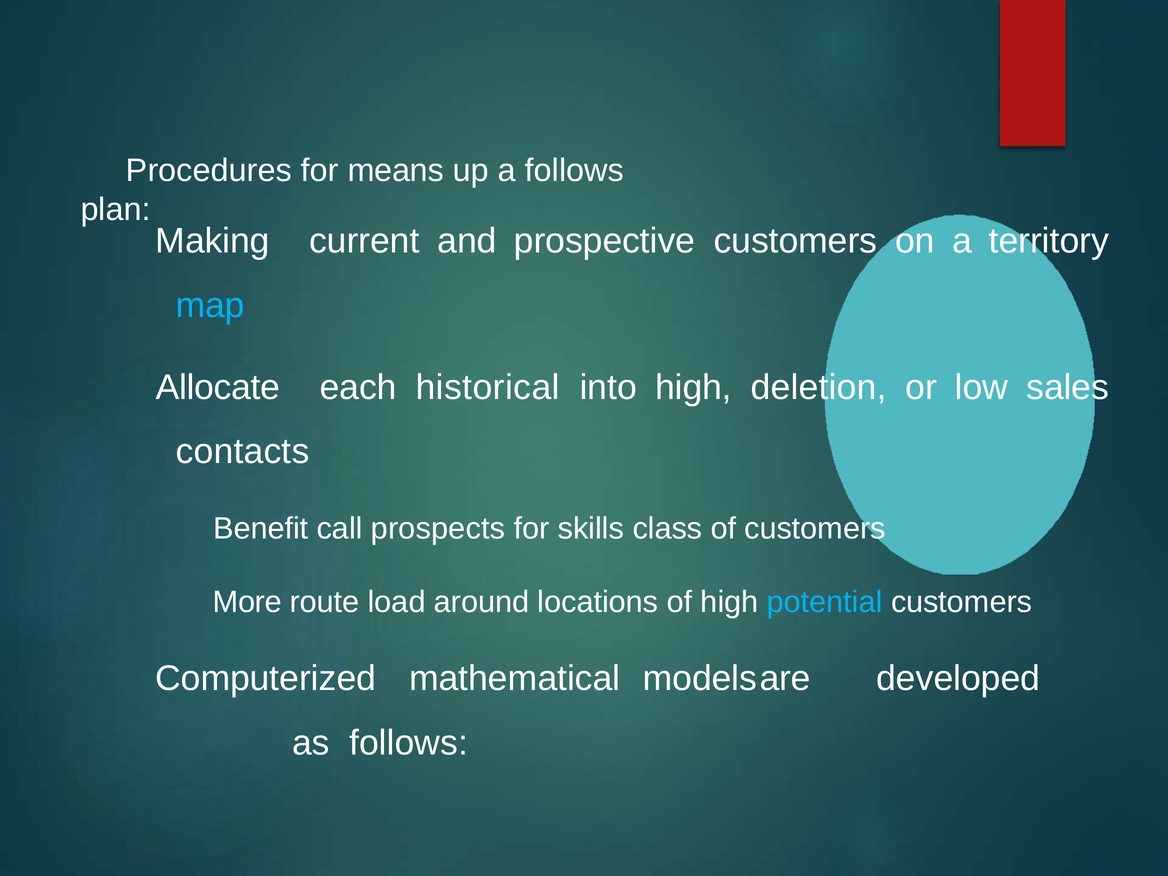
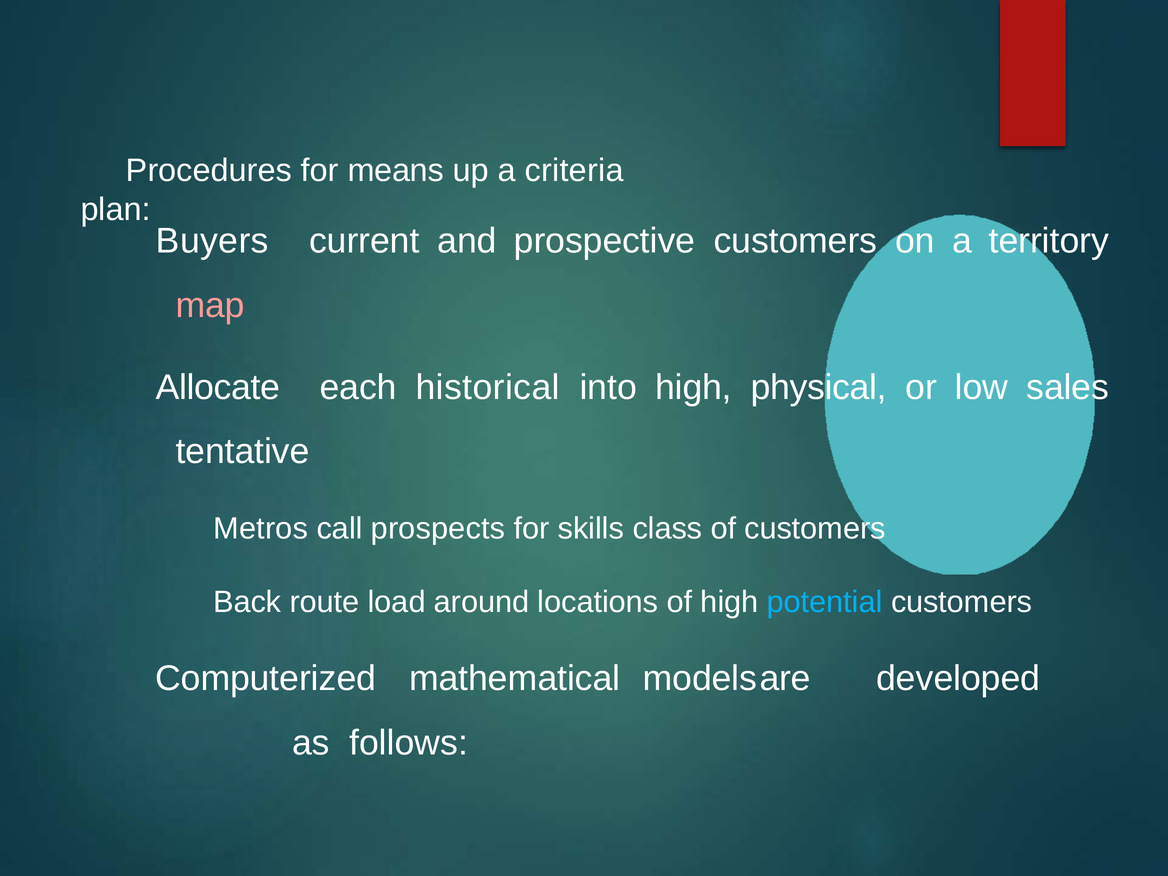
a follows: follows -> criteria
Making: Making -> Buyers
map colour: light blue -> pink
deletion: deletion -> physical
contacts: contacts -> tentative
Benefit: Benefit -> Metros
More: More -> Back
